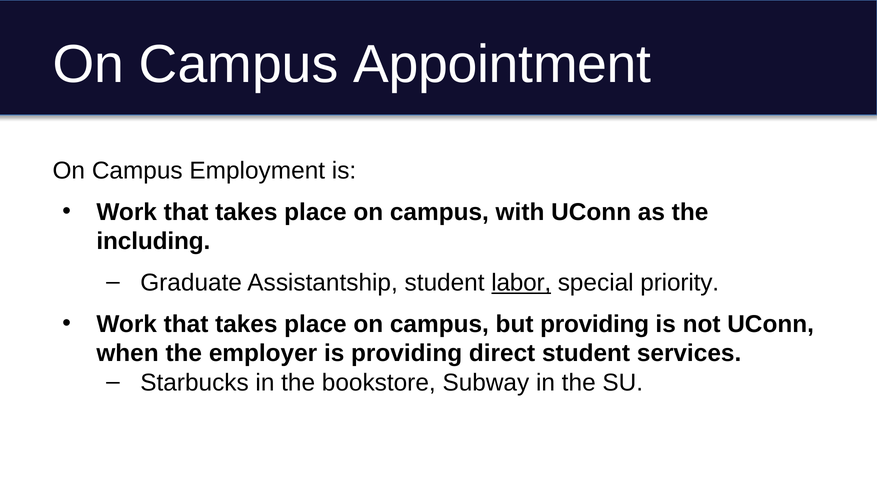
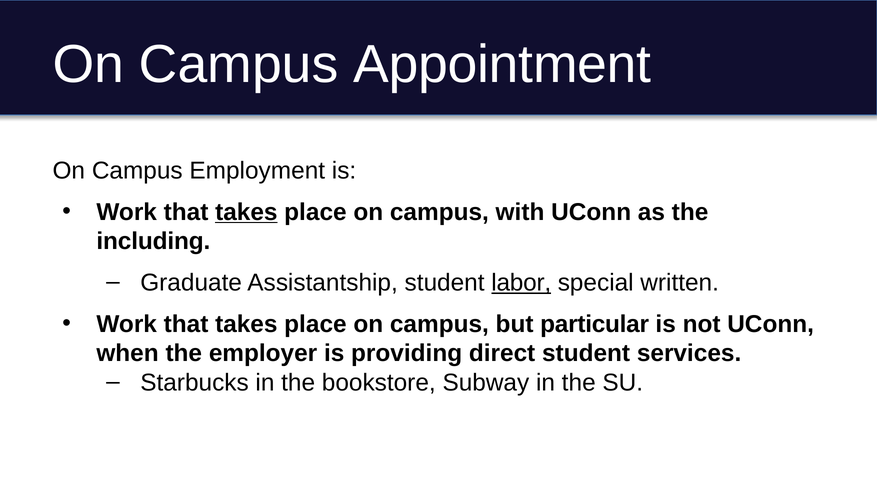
takes at (246, 212) underline: none -> present
priority: priority -> written
but providing: providing -> particular
